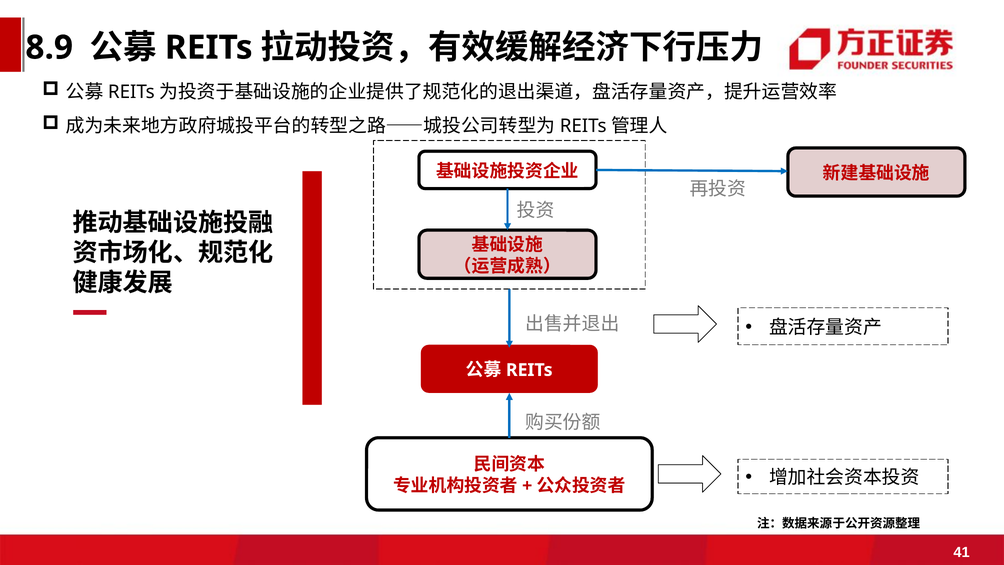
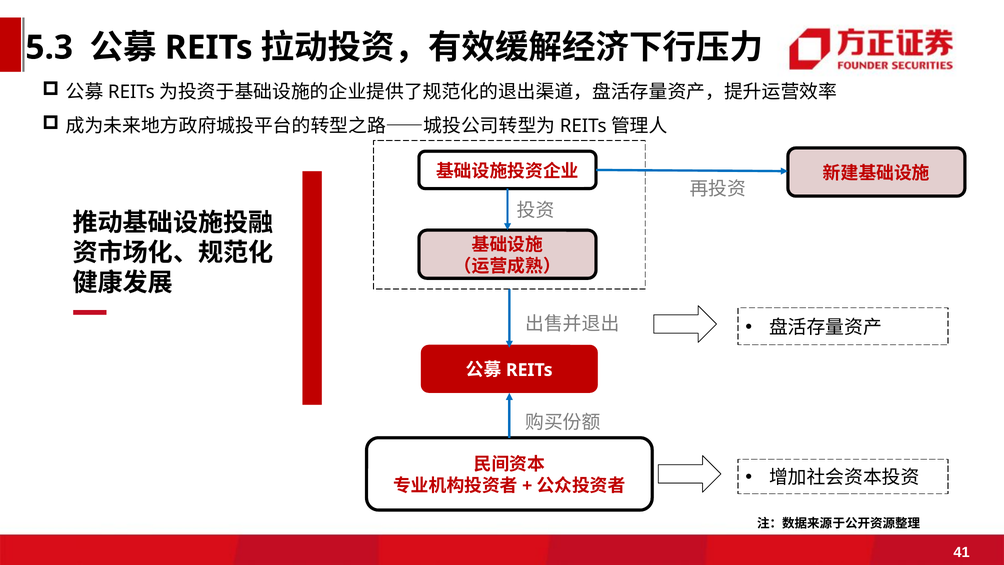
8.9: 8.9 -> 5.3
